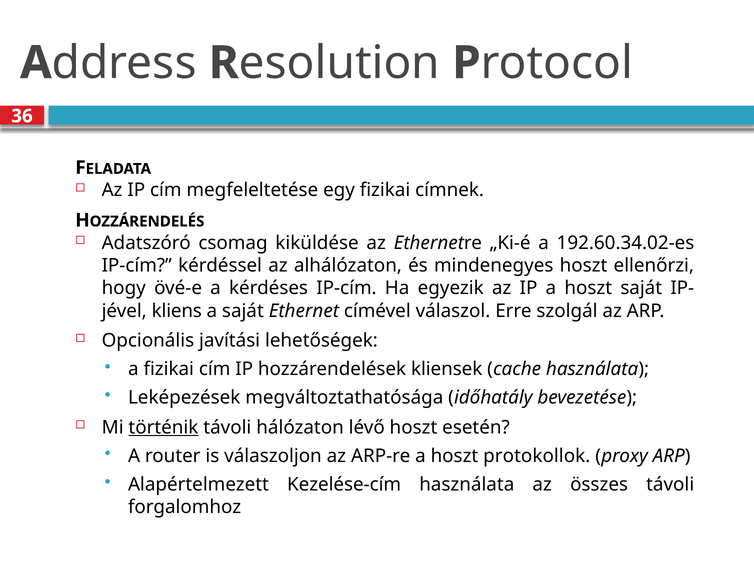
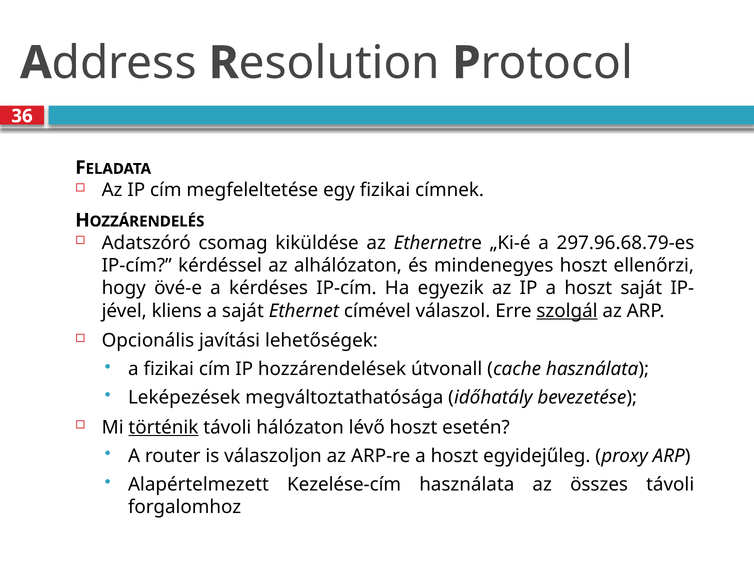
192.60.34.02-es: 192.60.34.02-es -> 297.96.68.79-es
szolgál underline: none -> present
kliensek: kliensek -> útvonall
protokollok: protokollok -> egyidejűleg
